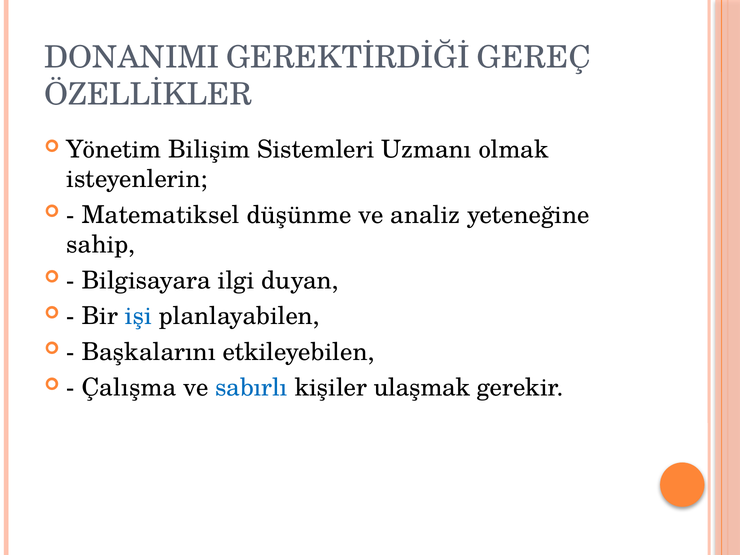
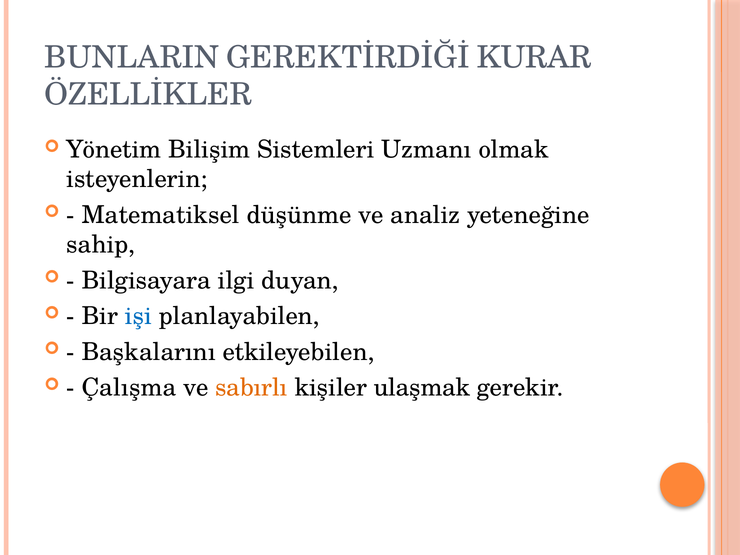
DONANIMI: DONANIMI -> BUNLARIN
GEREÇ: GEREÇ -> KURAR
sabırlı colour: blue -> orange
